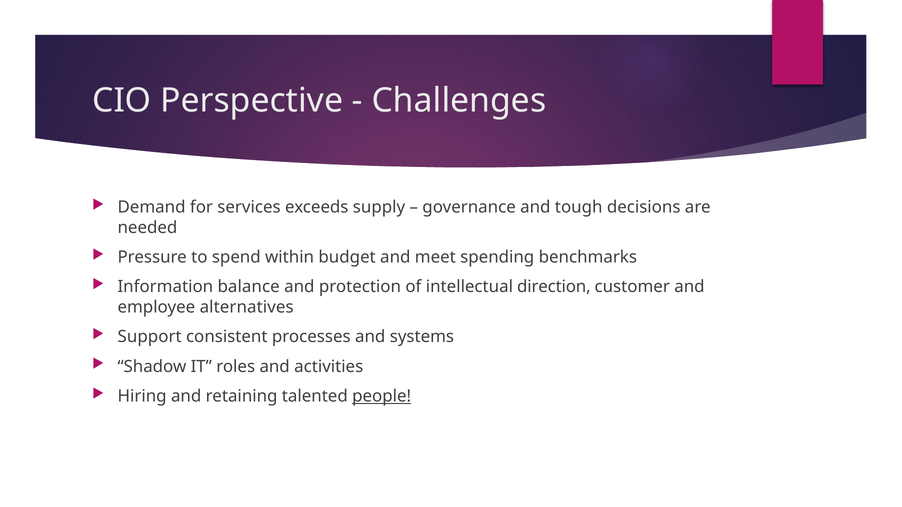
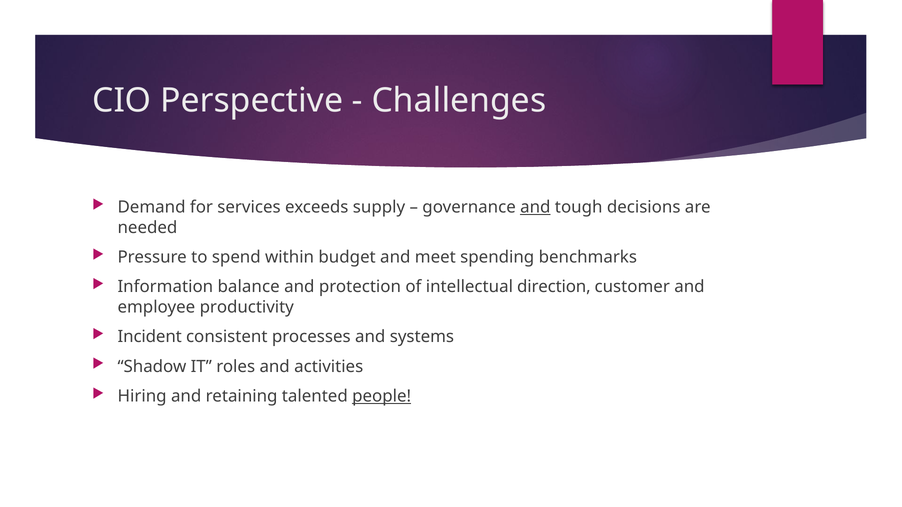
and at (535, 207) underline: none -> present
alternatives: alternatives -> productivity
Support: Support -> Incident
